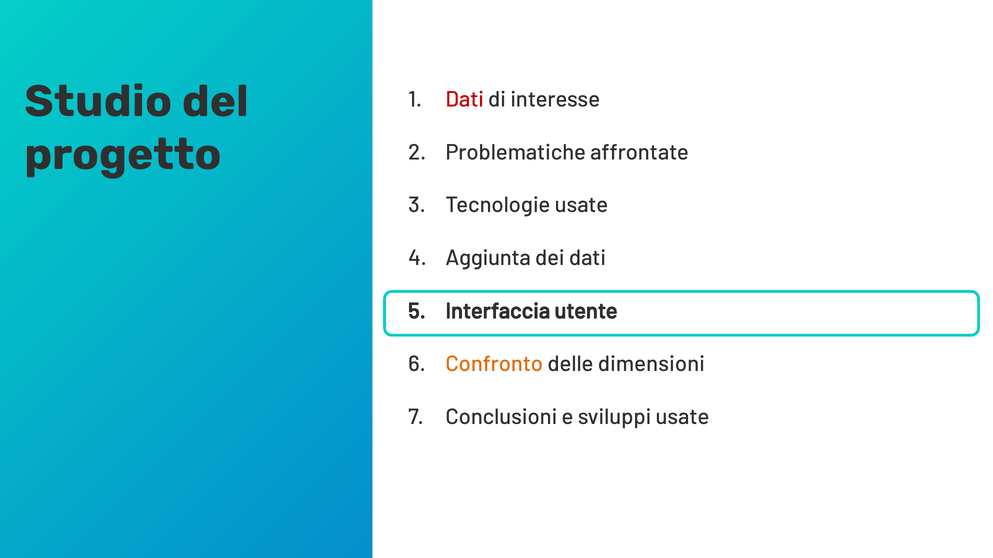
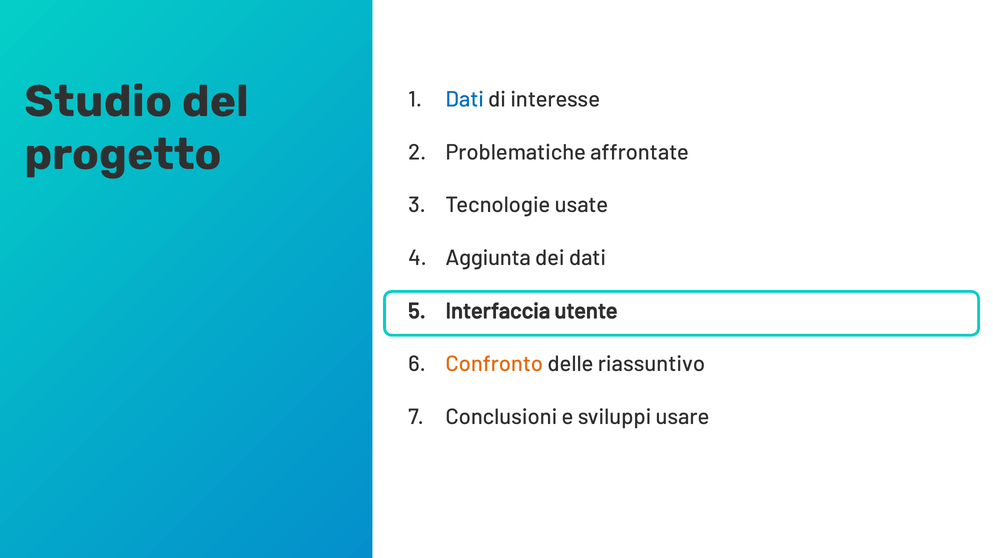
Dati at (465, 100) colour: red -> blue
dimensioni: dimensioni -> riassuntivo
sviluppi usate: usate -> usare
